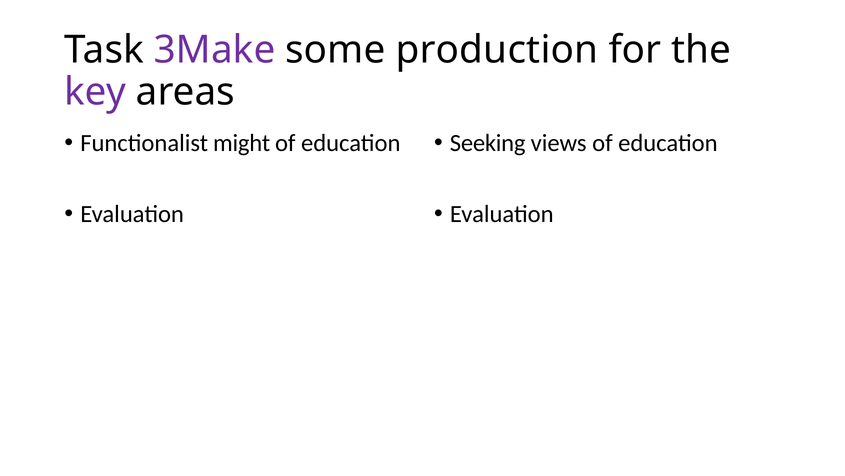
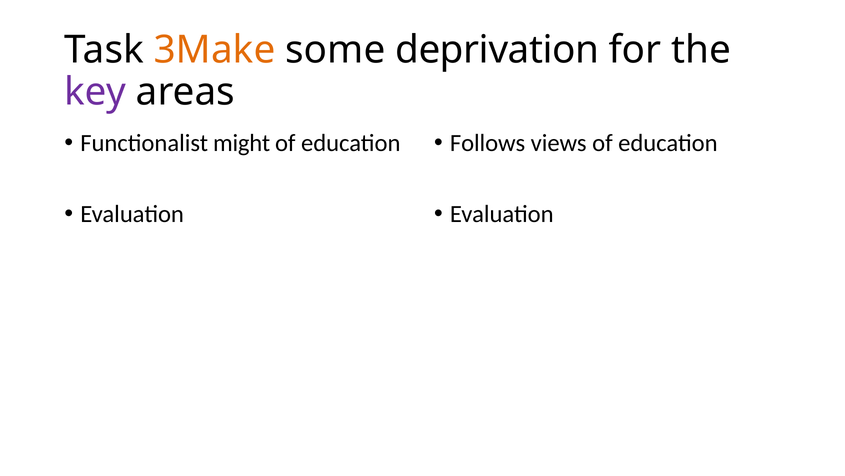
3Make colour: purple -> orange
production: production -> deprivation
Seeking: Seeking -> Follows
